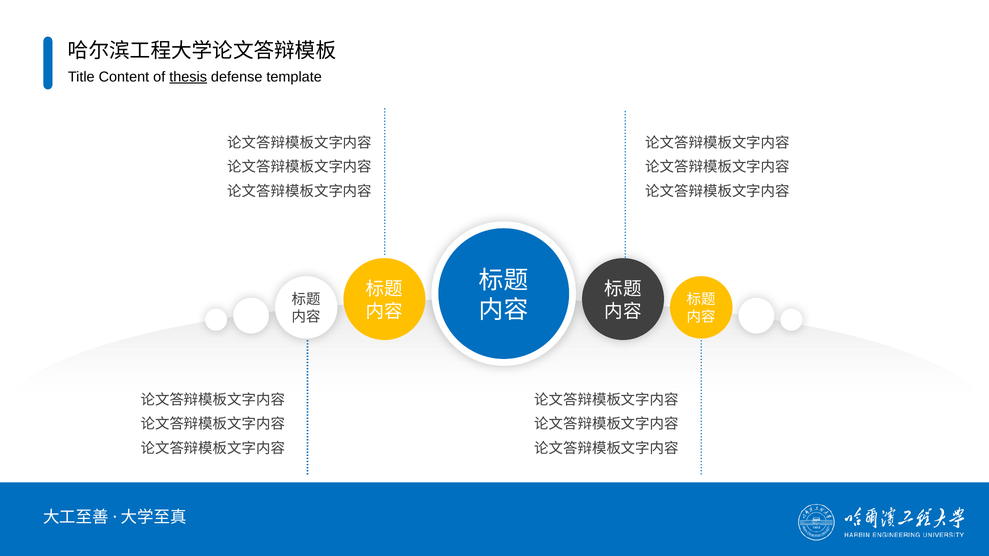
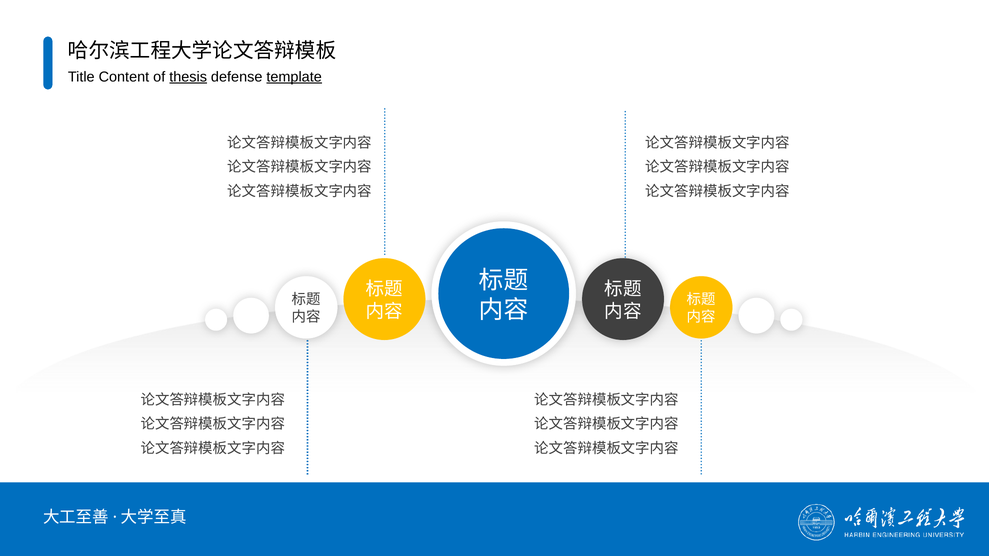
template underline: none -> present
